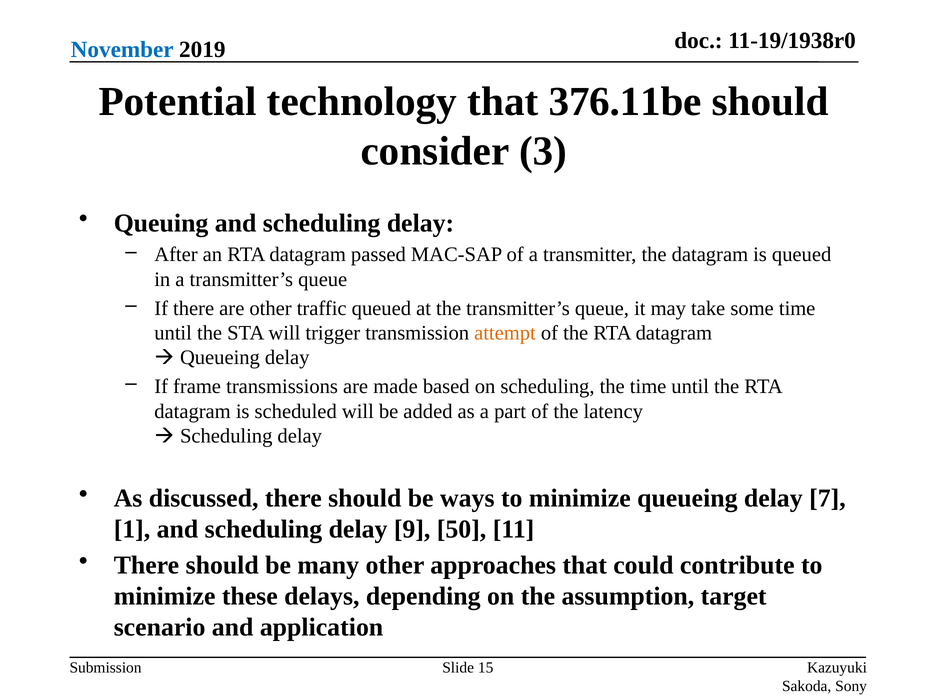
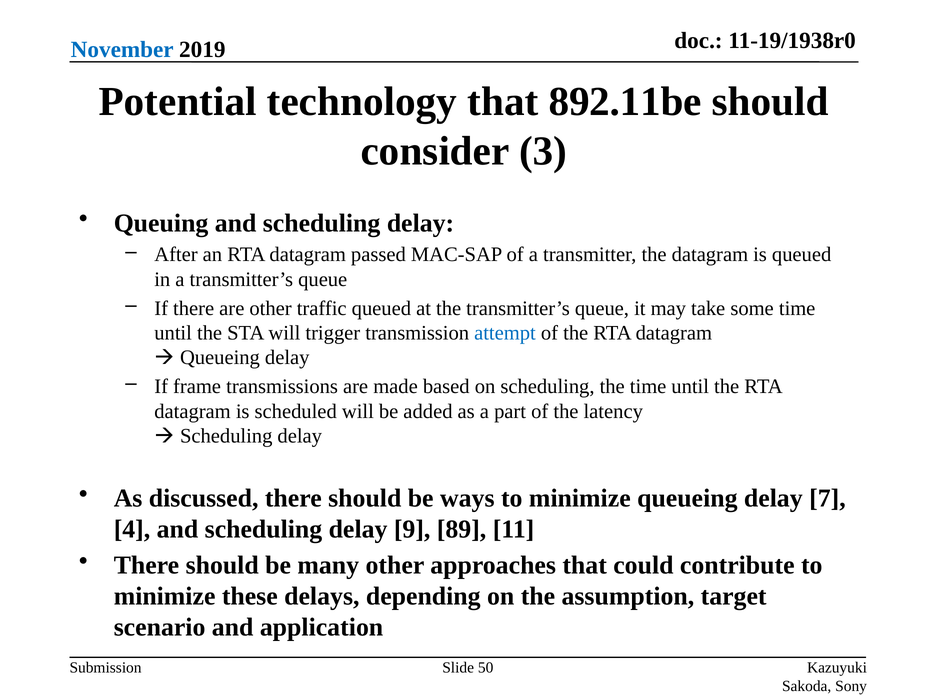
376.11be: 376.11be -> 892.11be
attempt colour: orange -> blue
1: 1 -> 4
50: 50 -> 89
15: 15 -> 50
